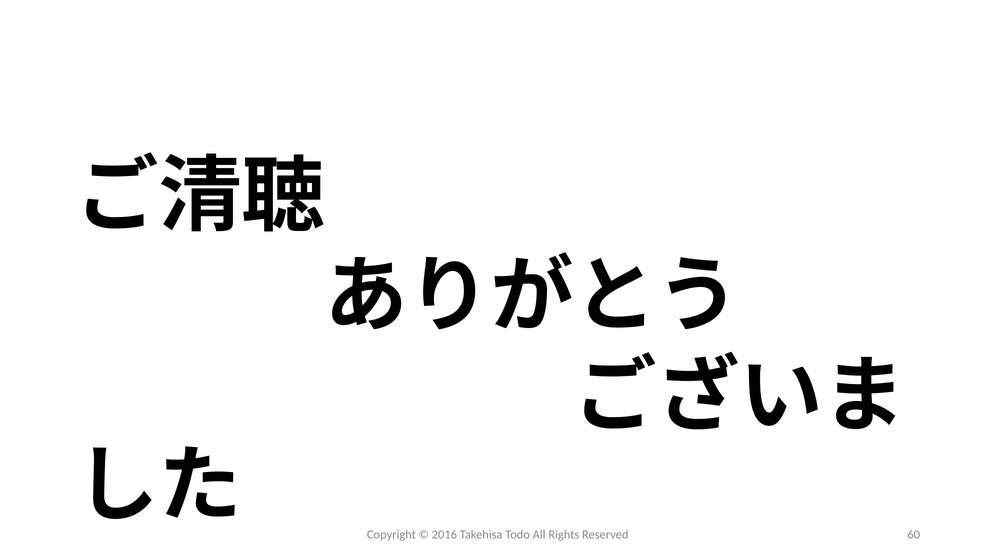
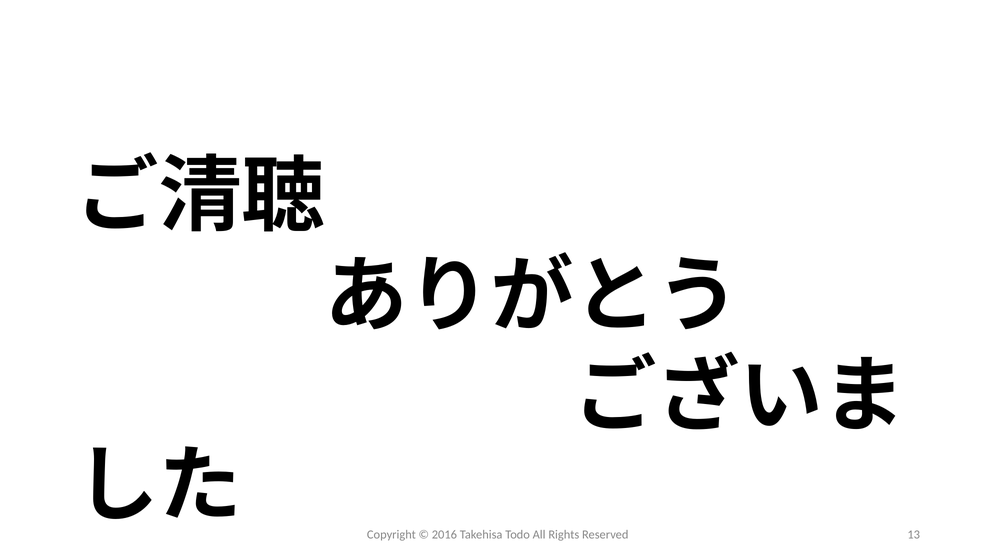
60: 60 -> 13
